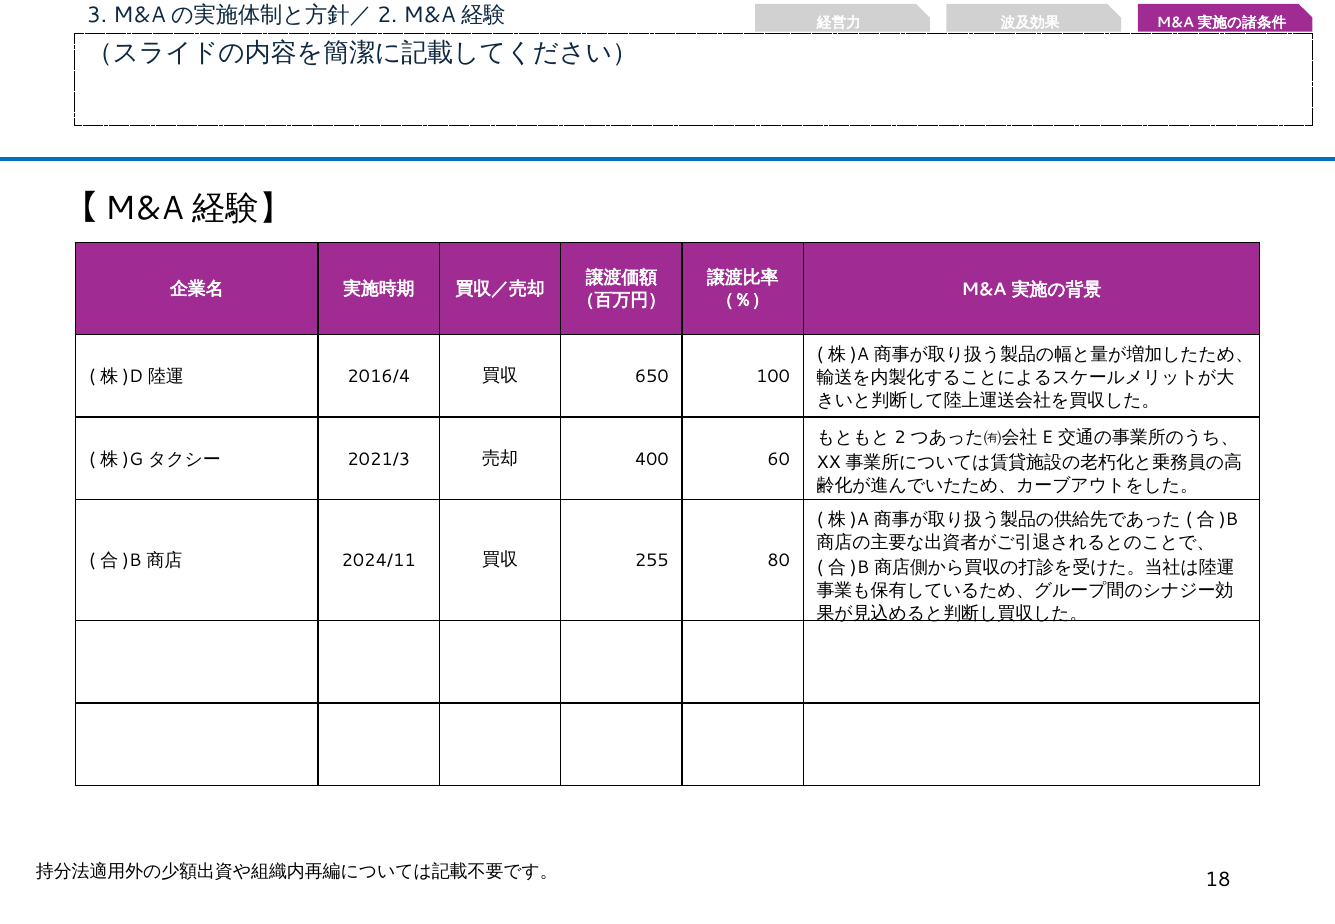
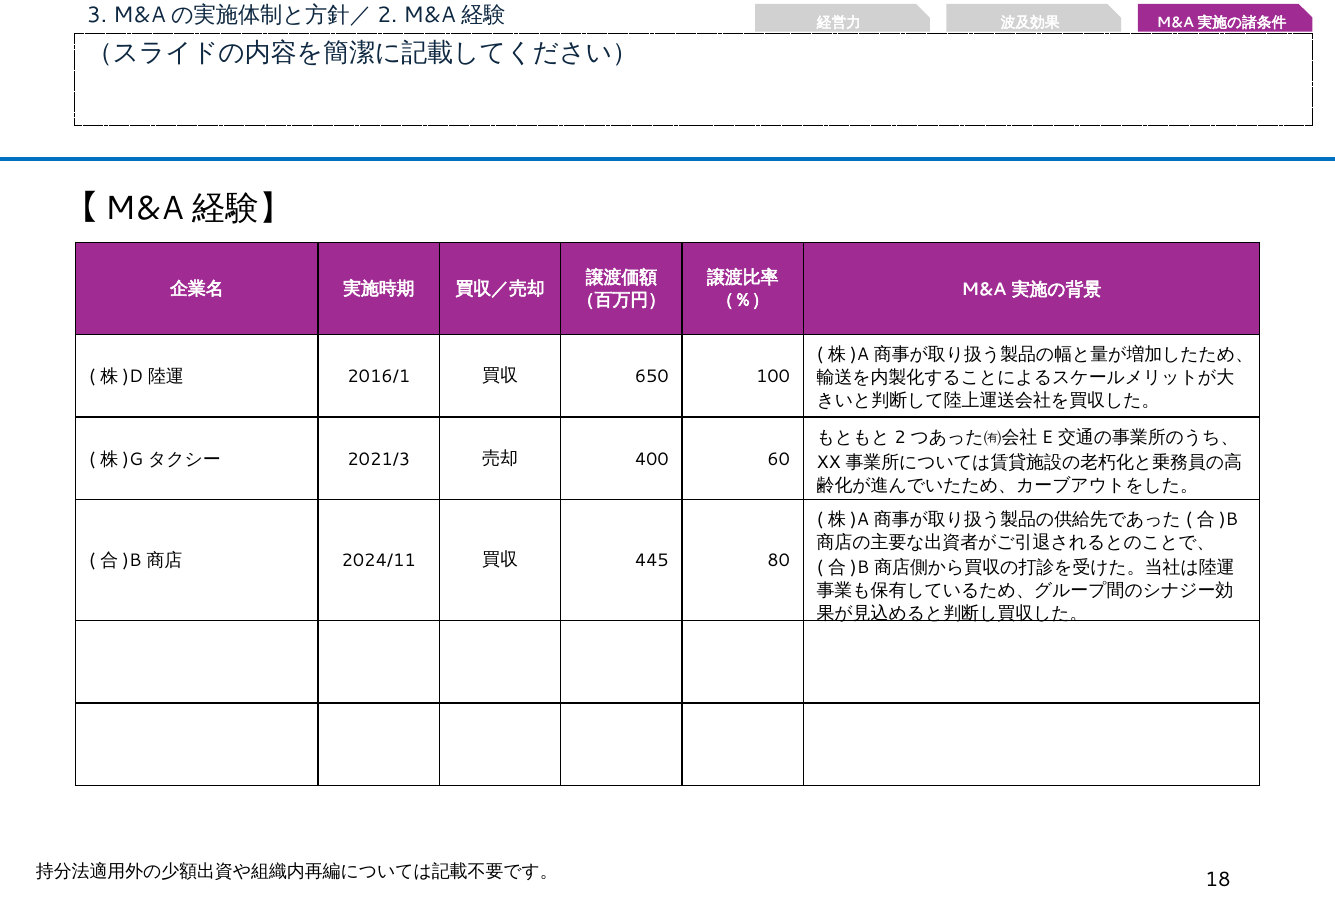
2016/4: 2016/4 -> 2016/1
255: 255 -> 445
